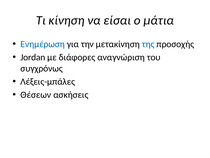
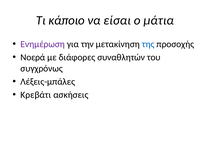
κίνηση: κίνηση -> κάποιο
Ενημέρωση colour: blue -> purple
Jordan: Jordan -> Νοερά
αναγνώριση: αναγνώριση -> συναθλητών
Θέσεων: Θέσεων -> Κρεβάτι
